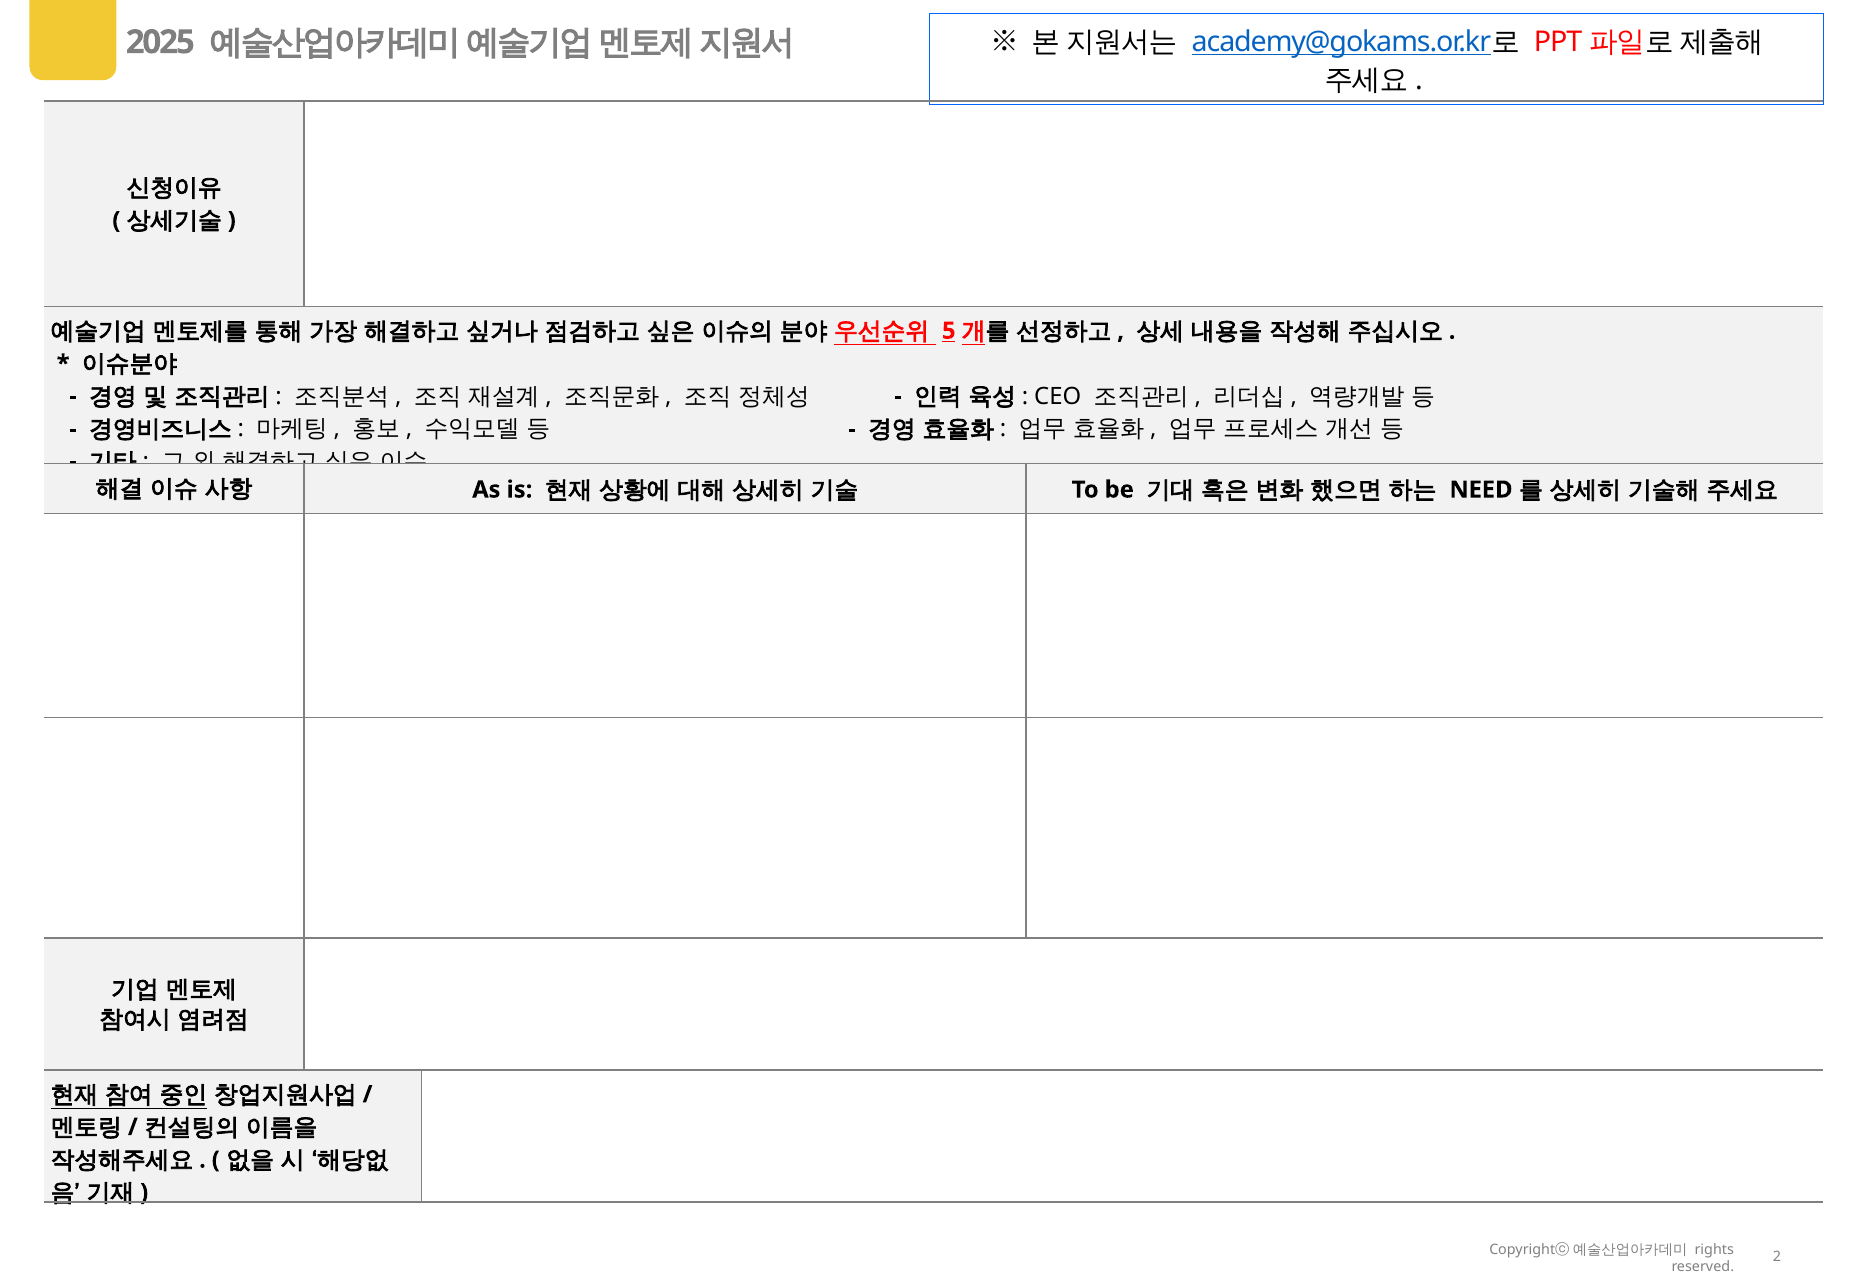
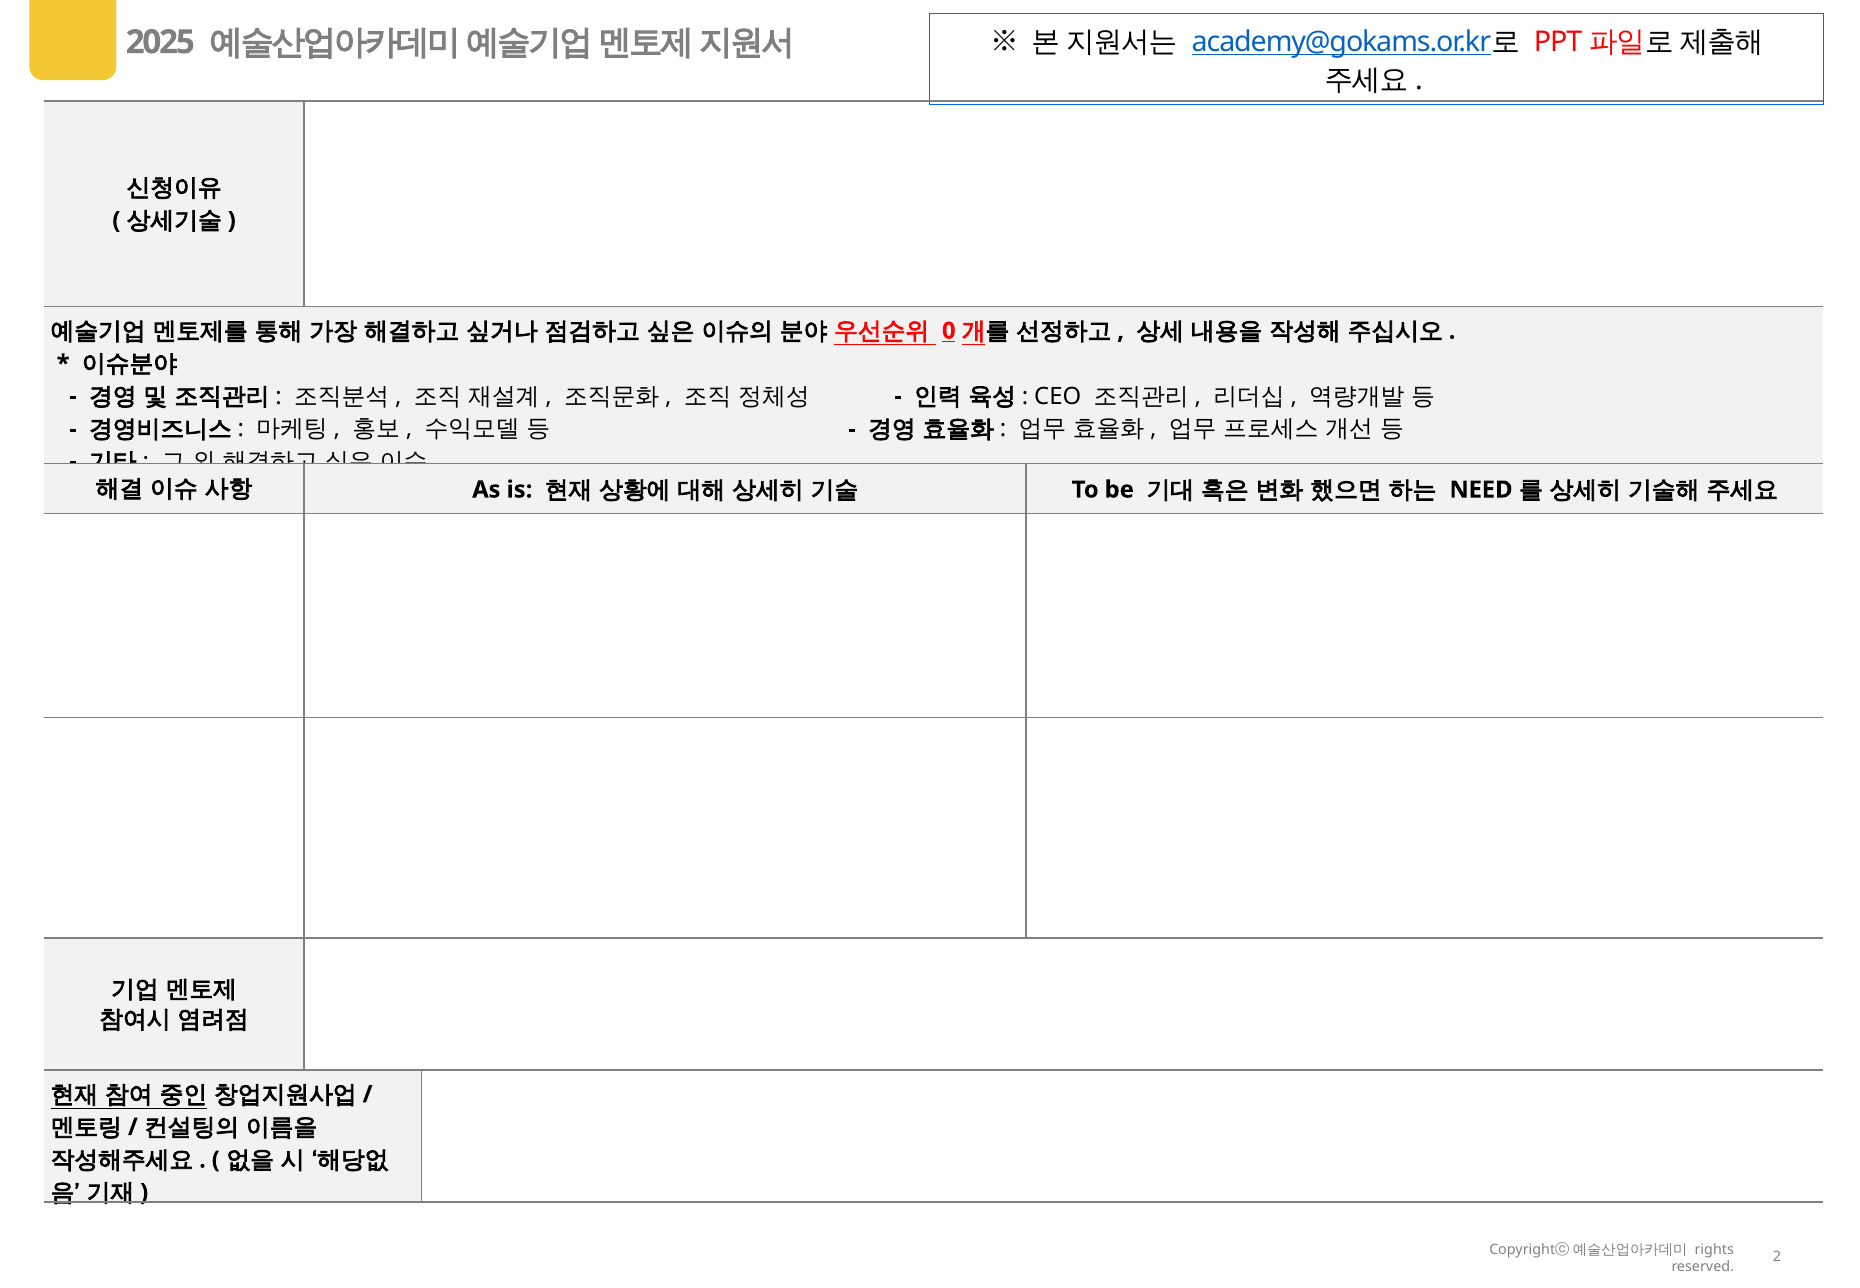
5: 5 -> 0
